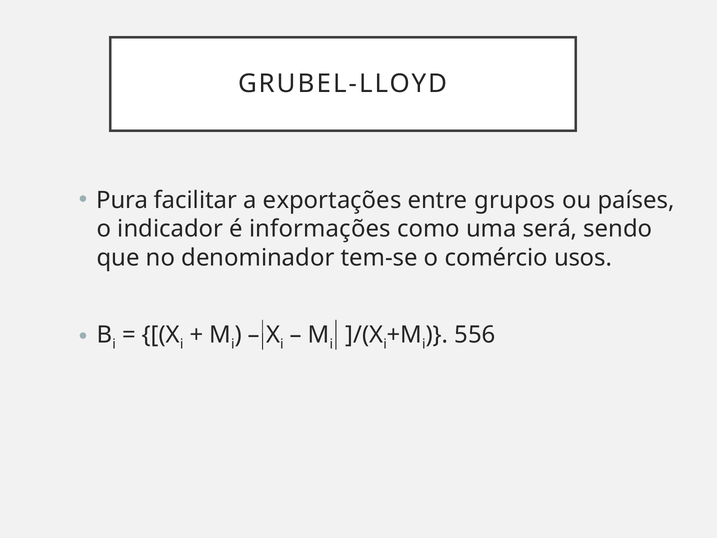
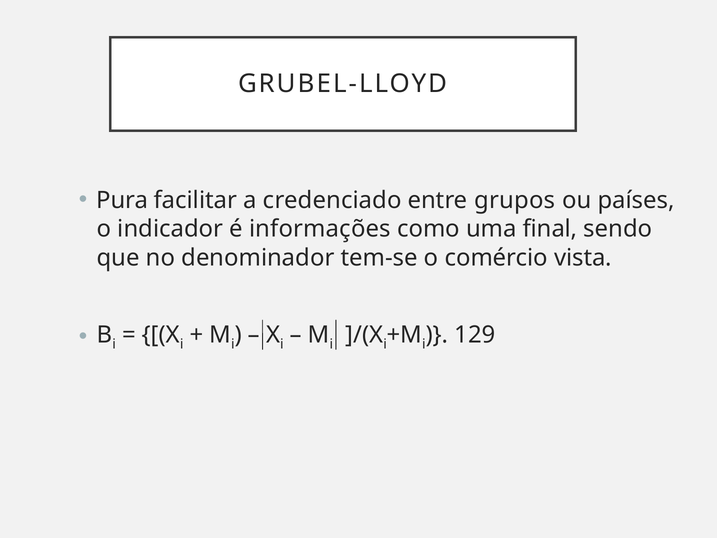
exportações: exportações -> credenciado
será: será -> final
usos: usos -> vista
556: 556 -> 129
